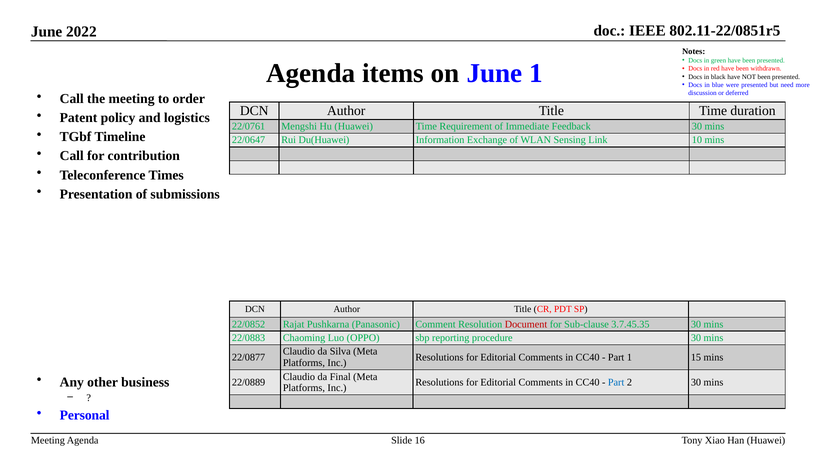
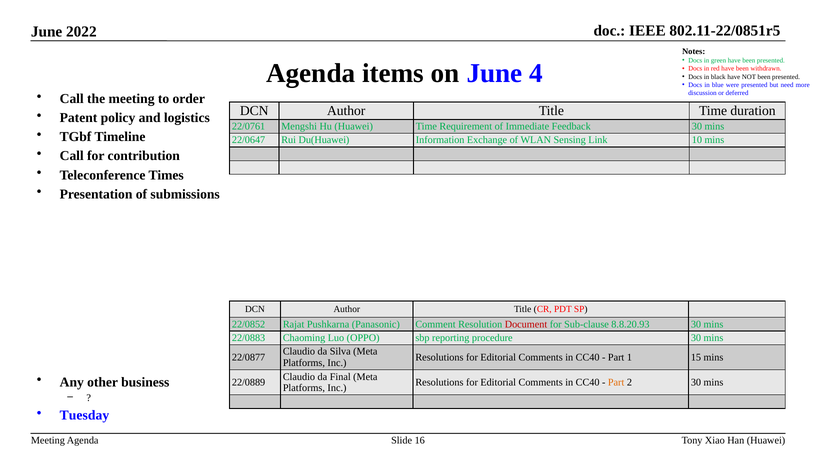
June 1: 1 -> 4
3.7.45.35: 3.7.45.35 -> 8.8.20.93
Part at (616, 382) colour: blue -> orange
Personal: Personal -> Tuesday
